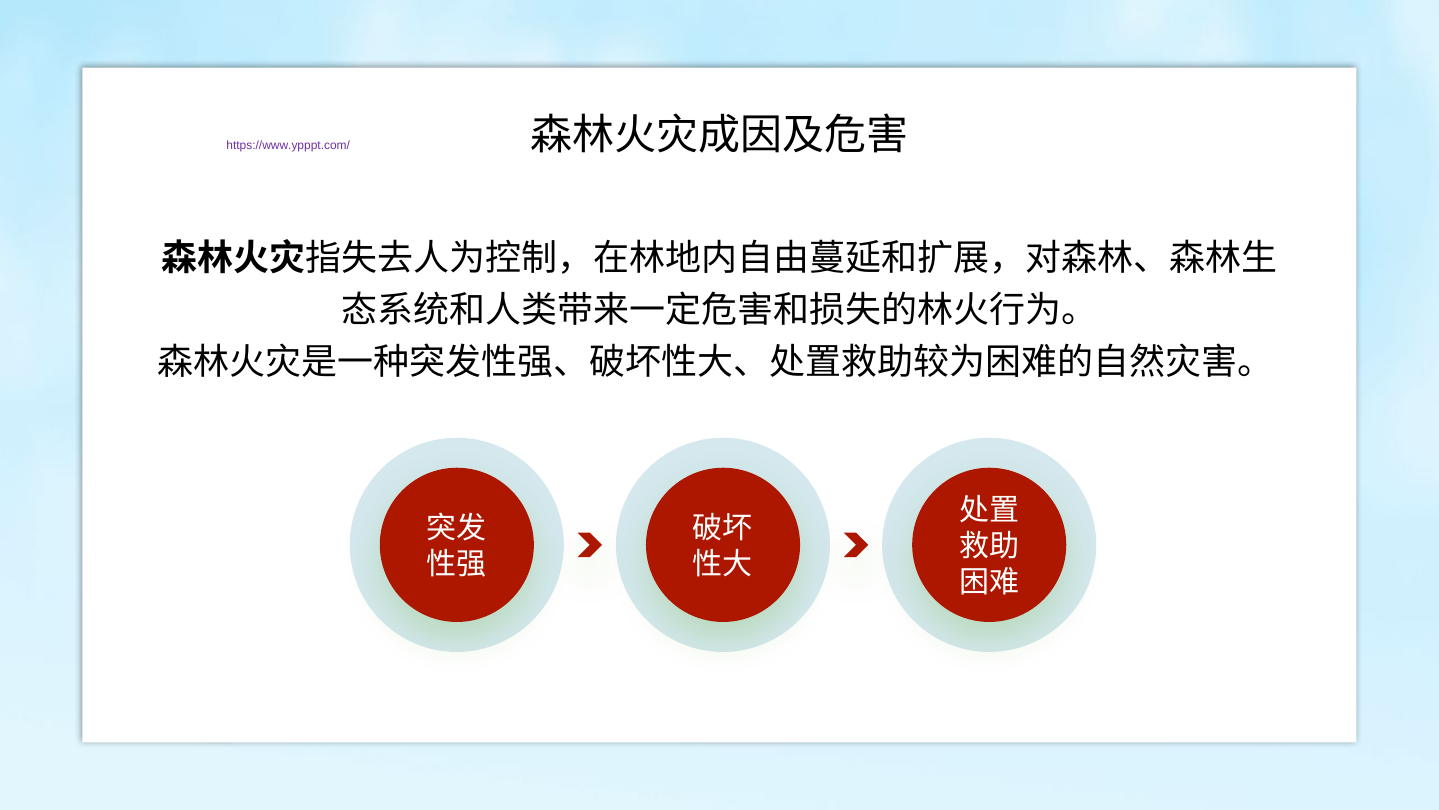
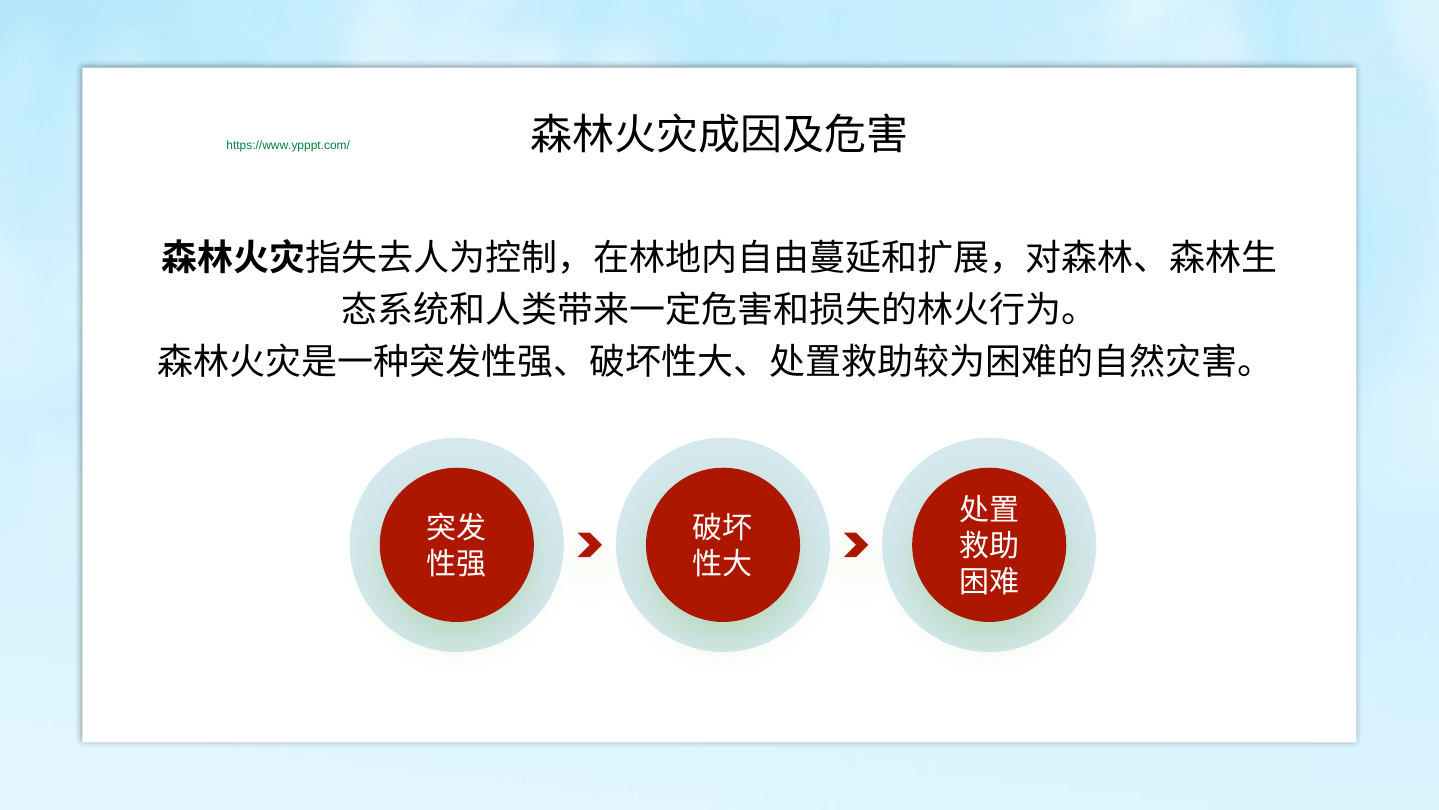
https://www.ypppt.com/ colour: purple -> green
